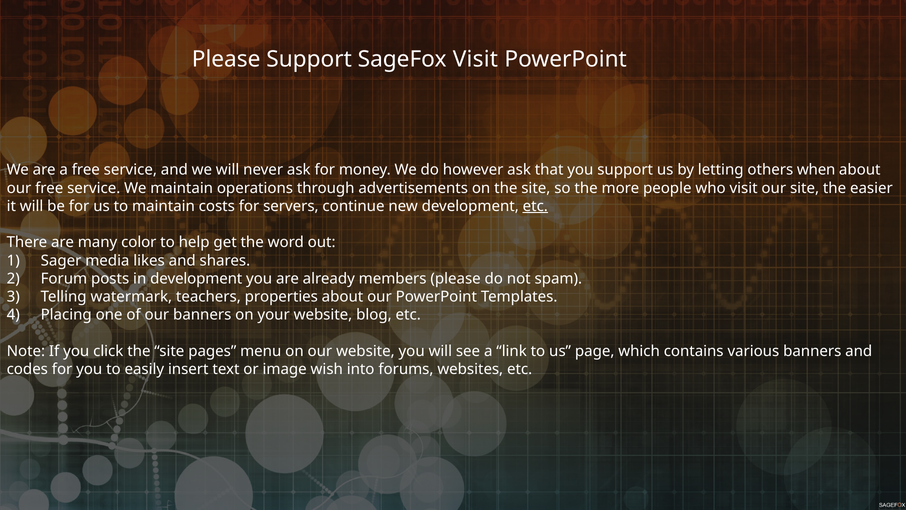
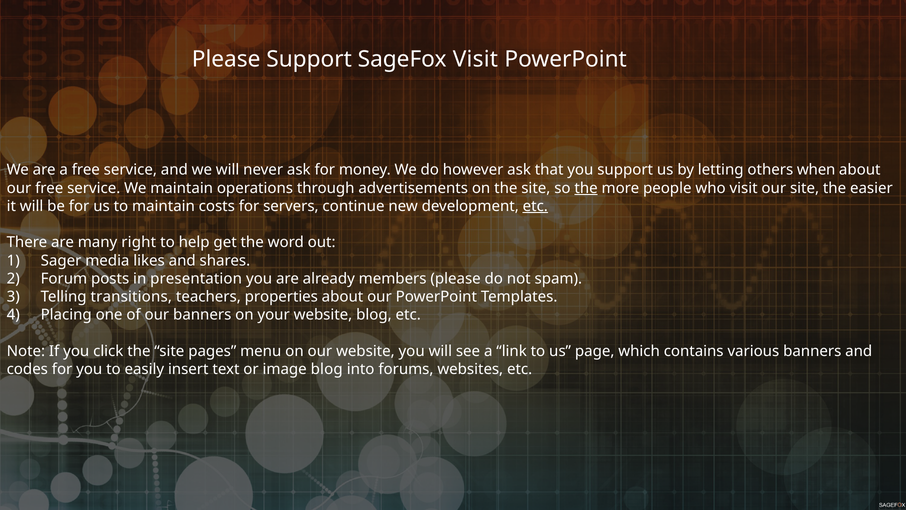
the at (586, 188) underline: none -> present
color: color -> right
in development: development -> presentation
watermark: watermark -> transitions
image wish: wish -> blog
